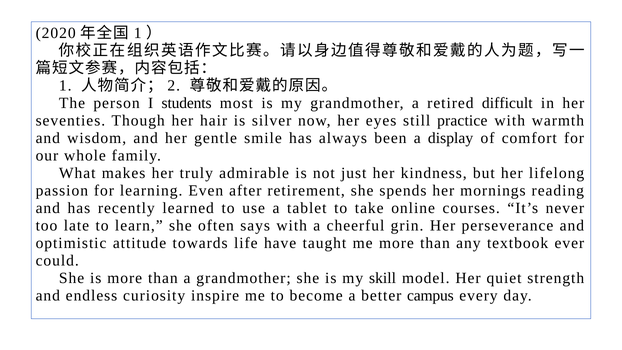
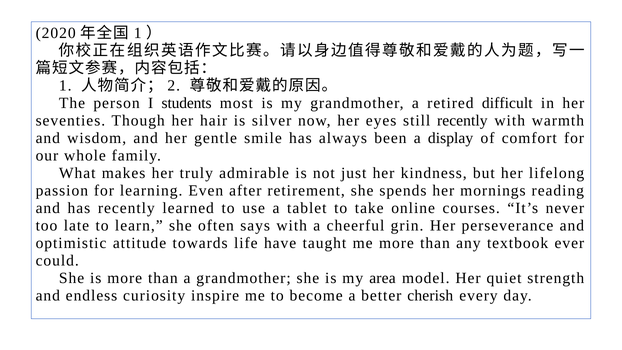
still practice: practice -> recently
skill: skill -> area
campus: campus -> cherish
